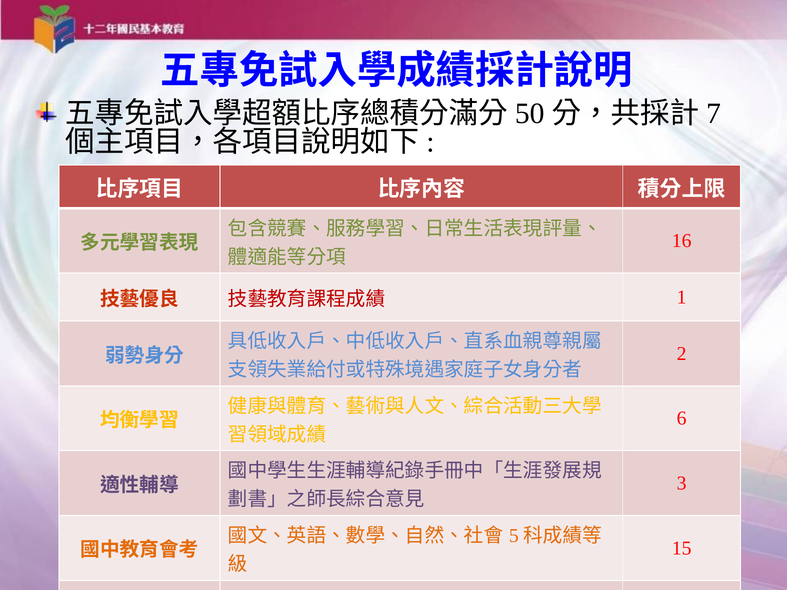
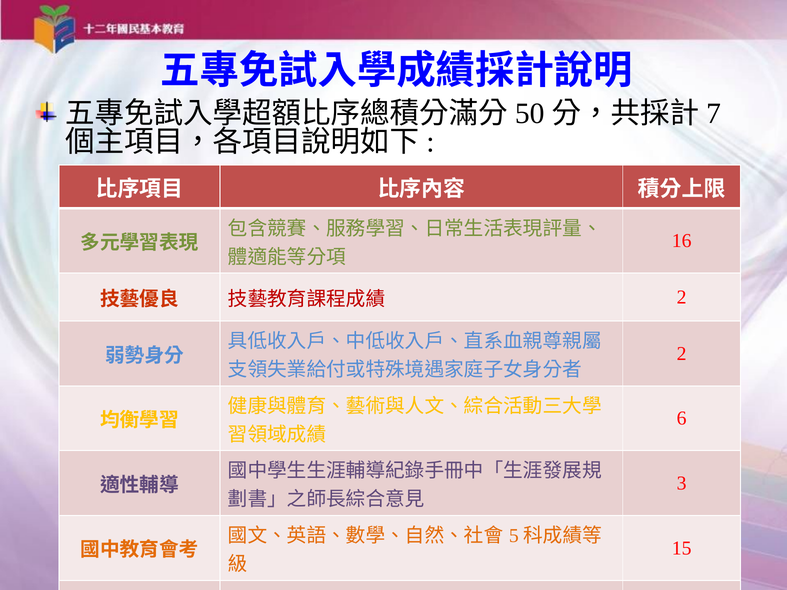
1 at (682, 297): 1 -> 2
